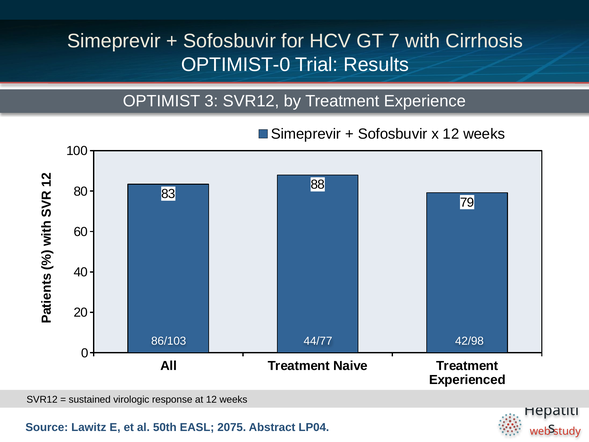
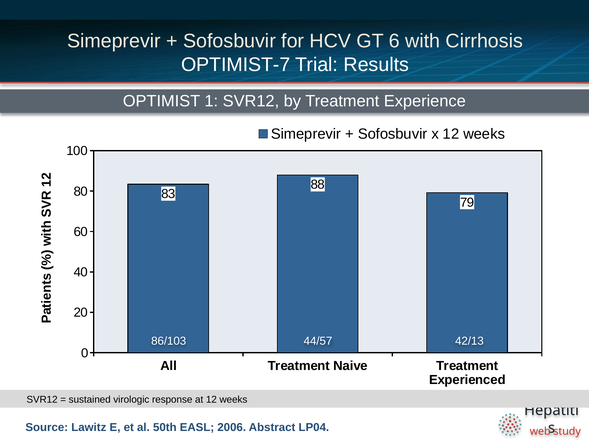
7: 7 -> 6
OPTIMIST-0: OPTIMIST-0 -> OPTIMIST-7
OPTIMIST 3: 3 -> 1
44/77: 44/77 -> 44/57
42/98: 42/98 -> 42/13
2075: 2075 -> 2006
